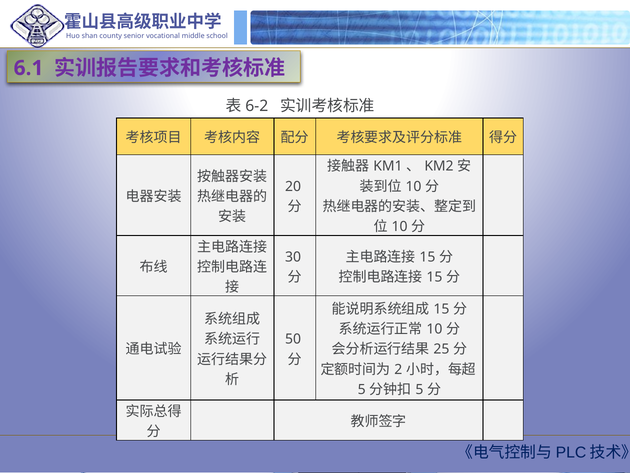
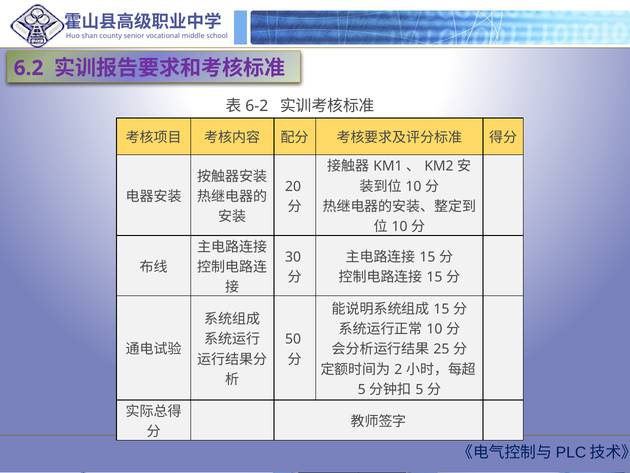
6.1: 6.1 -> 6.2
